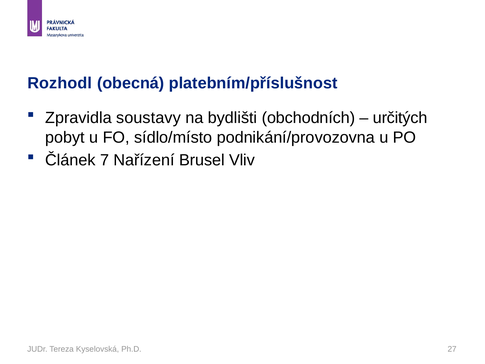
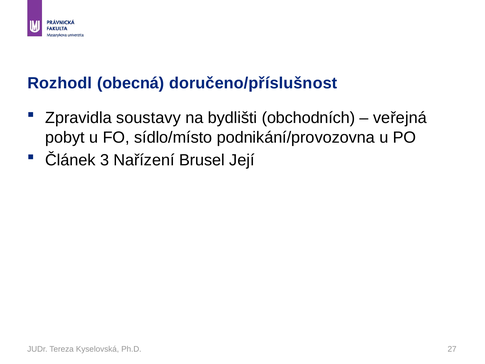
platebním/příslušnost: platebním/příslušnost -> doručeno/příslušnost
určitých: určitých -> veřejná
7: 7 -> 3
Vliv: Vliv -> Její
